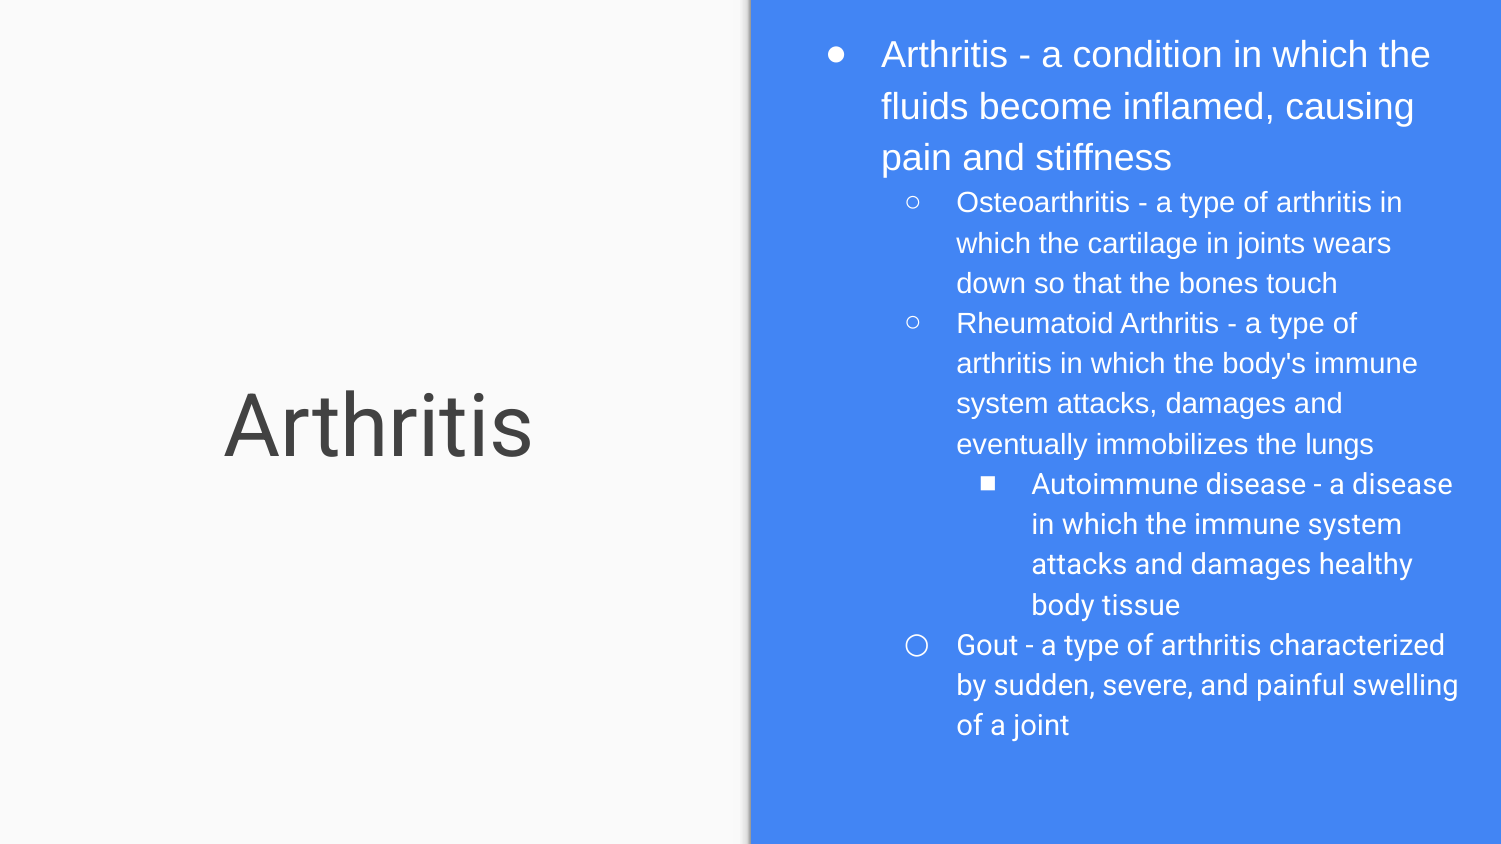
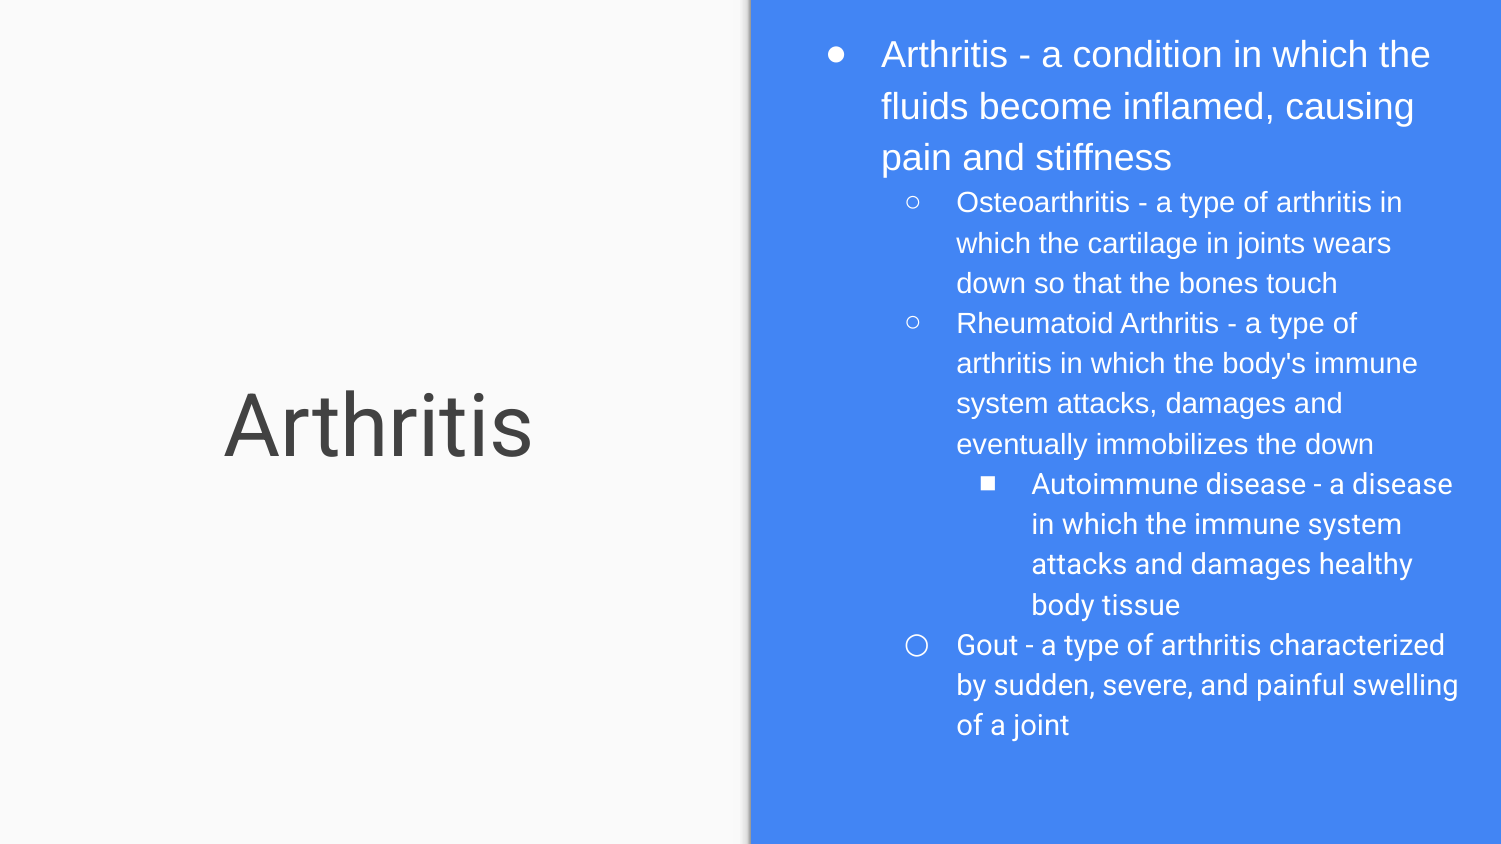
the lungs: lungs -> down
